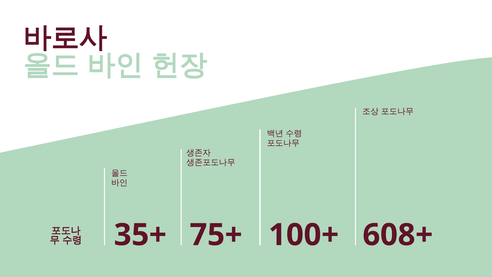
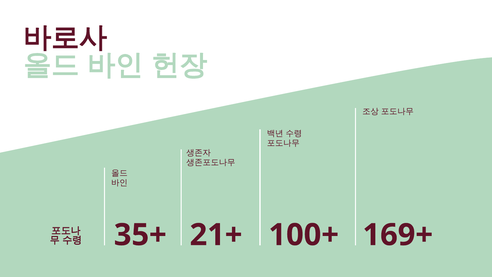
75+: 75+ -> 21+
608+: 608+ -> 169+
